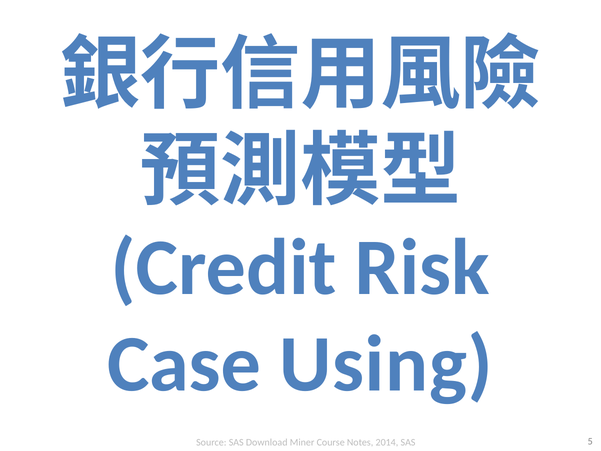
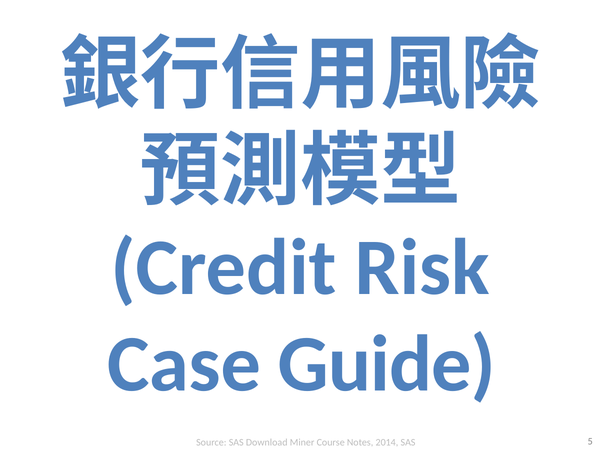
Using: Using -> Guide
